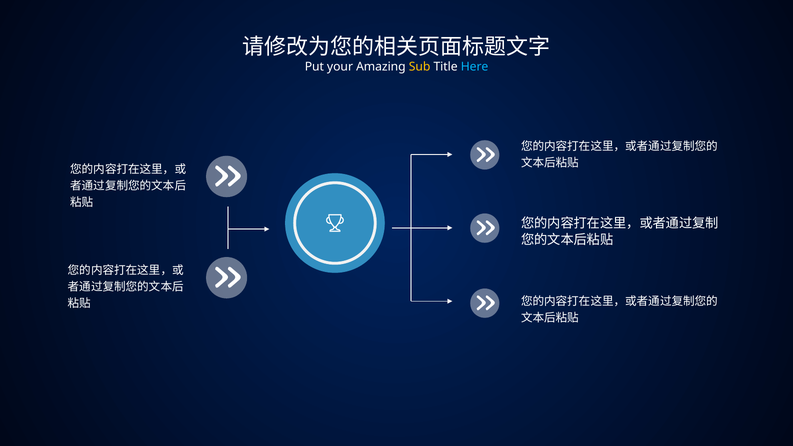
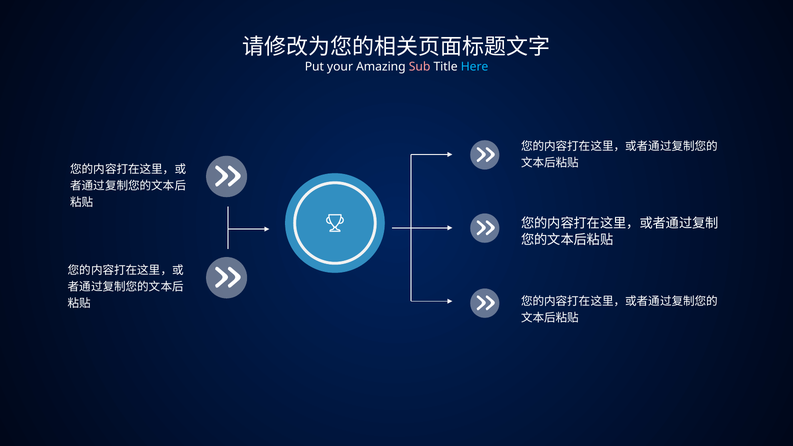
Sub colour: yellow -> pink
